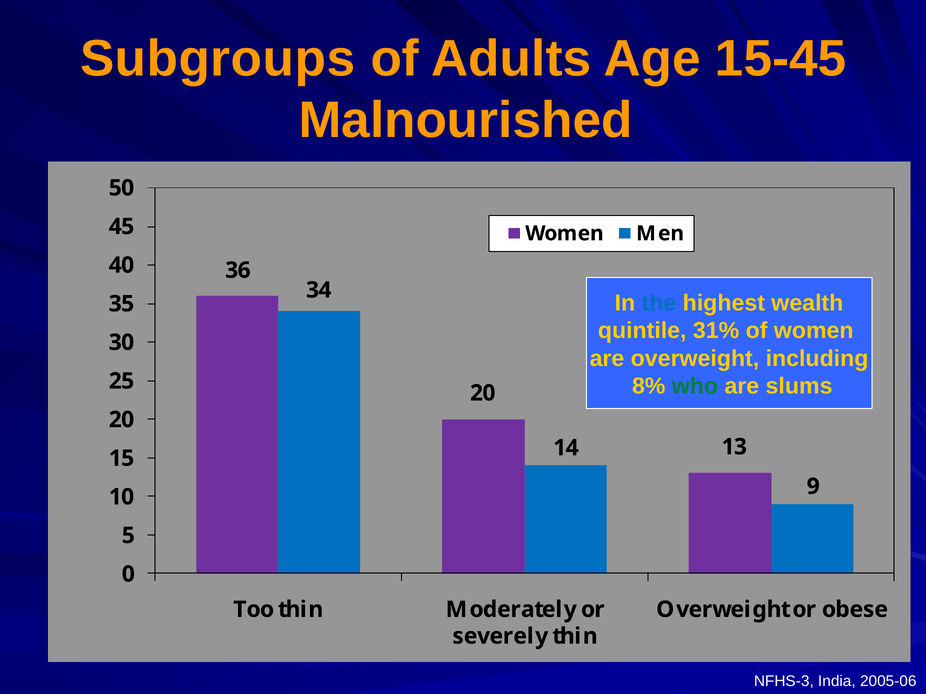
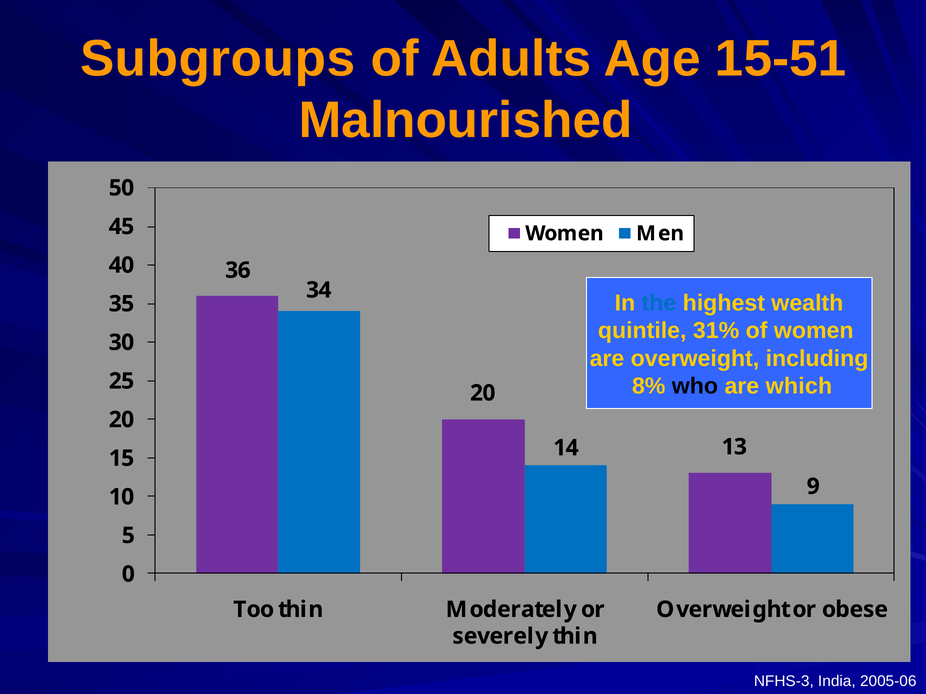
15-45: 15-45 -> 15-51
who colour: green -> black
slums: slums -> which
